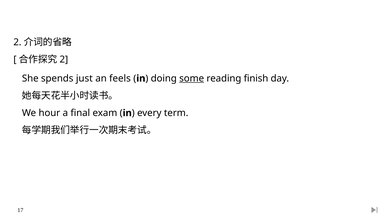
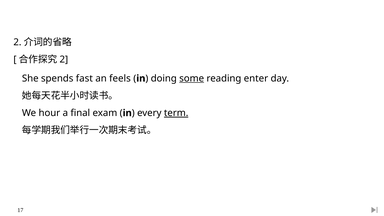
just: just -> fast
finish: finish -> enter
term underline: none -> present
